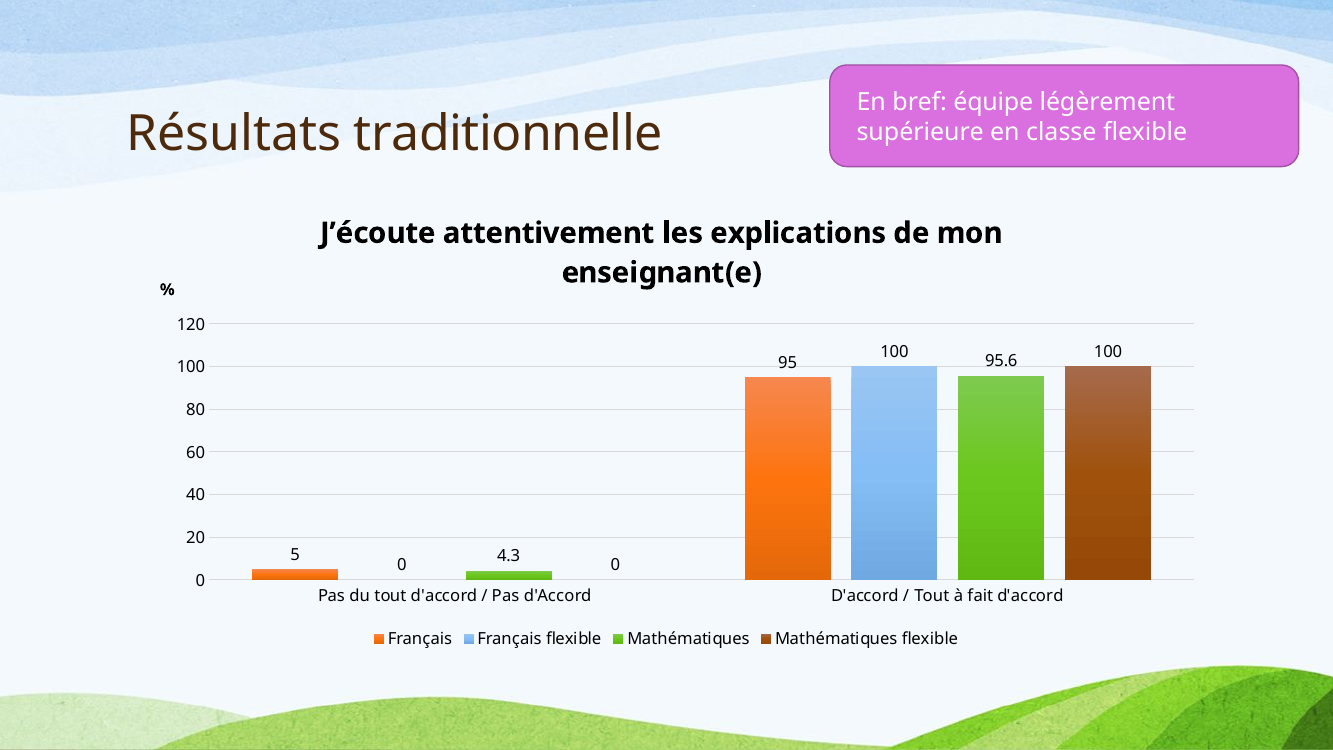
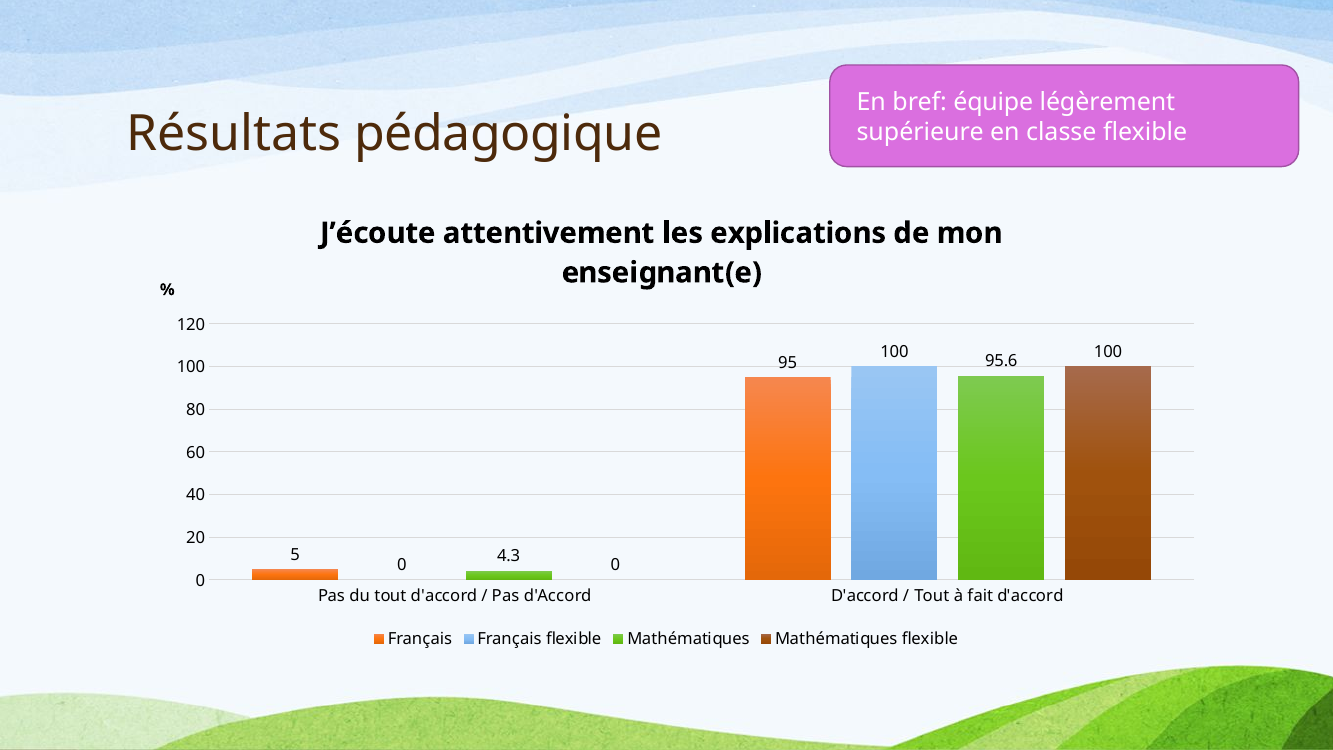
traditionnelle: traditionnelle -> pédagogique
